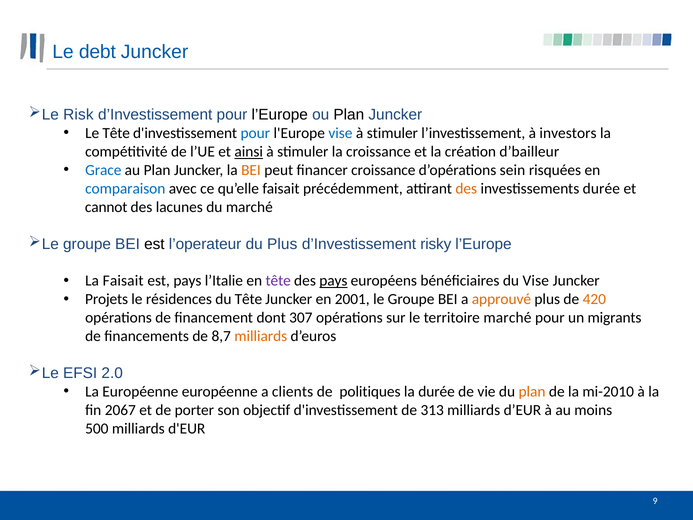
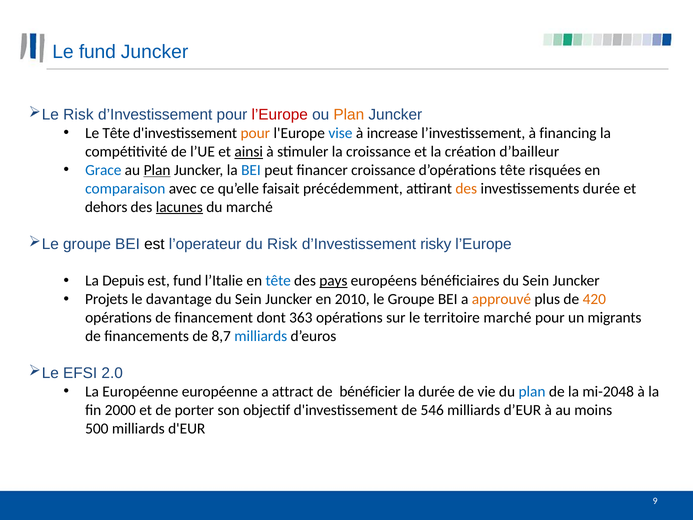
Le debt: debt -> fund
l’Europe at (280, 115) colour: black -> red
Plan at (349, 115) colour: black -> orange
pour at (255, 133) colour: blue -> orange
stimuler at (392, 133): stimuler -> increase
investors: investors -> financing
Plan at (157, 170) underline: none -> present
BEI at (251, 170) colour: orange -> blue
d’opérations sein: sein -> tête
cannot: cannot -> dehors
lacunes underline: none -> present
du Plus: Plus -> Risk
La Faisait: Faisait -> Depuis
est pays: pays -> fund
tête at (278, 281) colour: purple -> blue
bénéficiaires du Vise: Vise -> Sein
résidences: résidences -> davantage
Tête at (248, 299): Tête -> Sein
2001: 2001 -> 2010
307: 307 -> 363
milliards at (261, 336) colour: orange -> blue
clients: clients -> attract
politiques: politiques -> bénéficier
plan at (532, 391) colour: orange -> blue
mi-2010: mi-2010 -> mi-2048
2067: 2067 -> 2000
313: 313 -> 546
